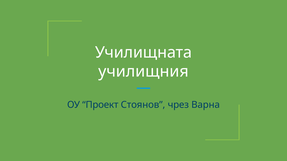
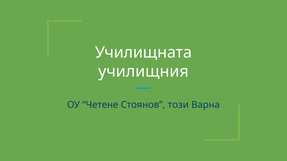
Проект: Проект -> Четене
чрез: чрез -> този
